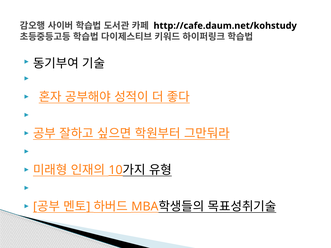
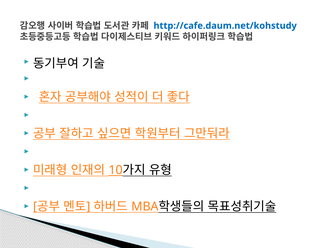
http://cafe.daum.net/kohstudy colour: black -> blue
